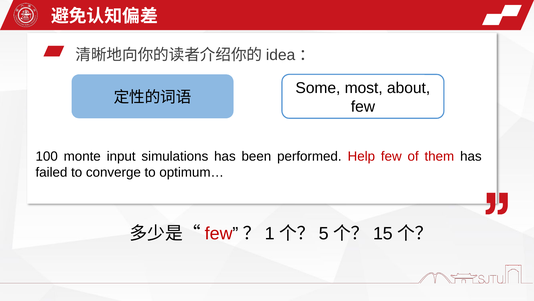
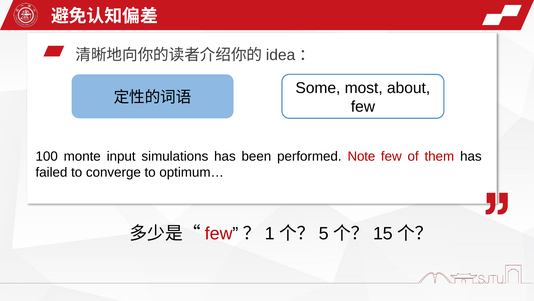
Help: Help -> Note
